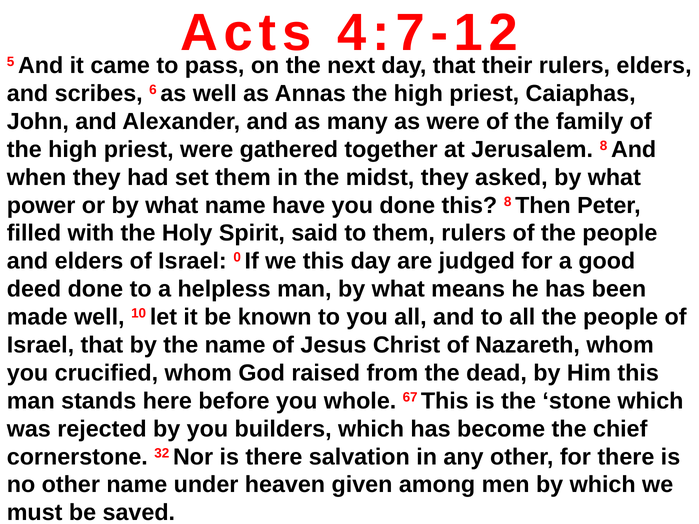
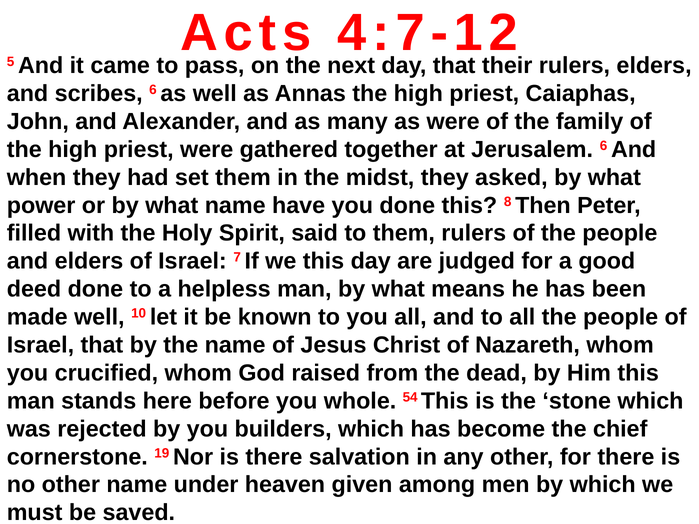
Jerusalem 8: 8 -> 6
0: 0 -> 7
67: 67 -> 54
32: 32 -> 19
